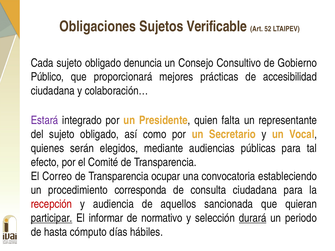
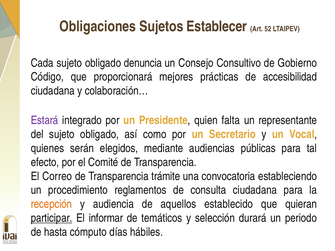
Verificable: Verificable -> Establecer
Público: Público -> Código
ocupar: ocupar -> trámite
corresponda: corresponda -> reglamentos
recepción colour: red -> orange
sancionada: sancionada -> establecido
normativo: normativo -> temáticos
durará underline: present -> none
